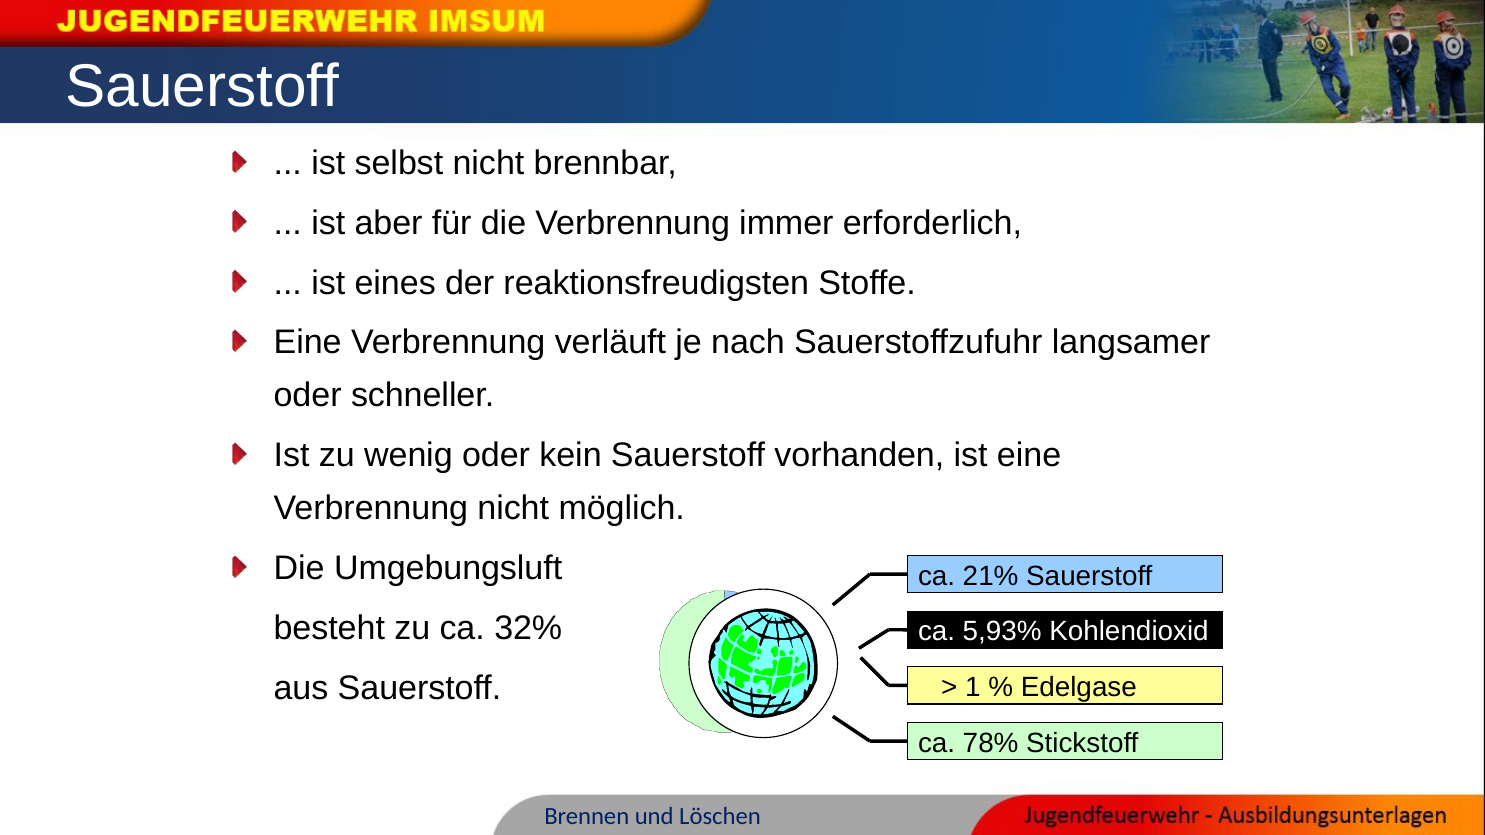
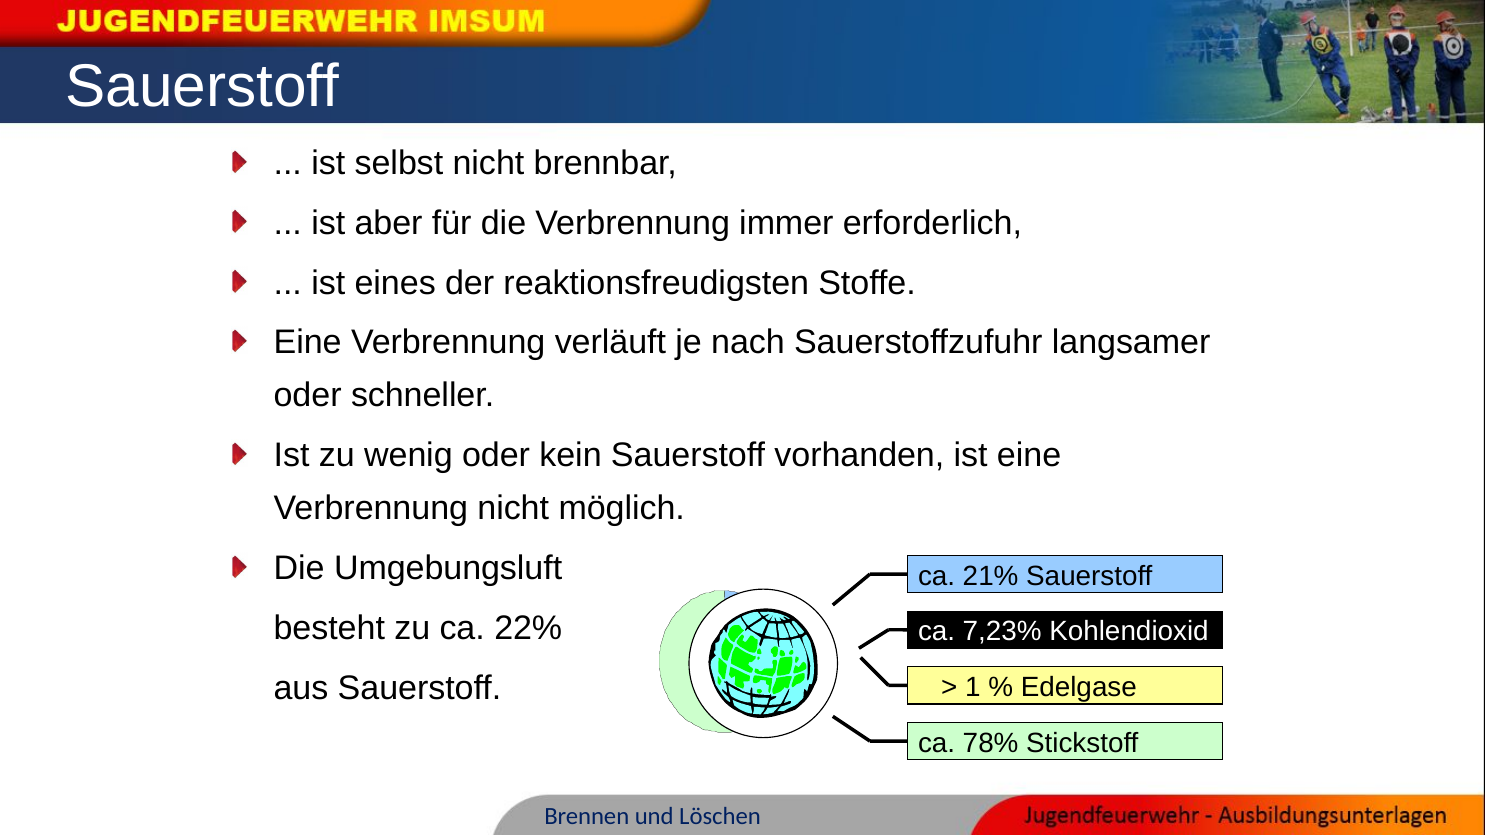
32%: 32% -> 22%
5,93%: 5,93% -> 7,23%
